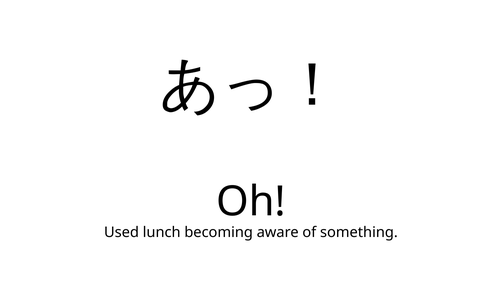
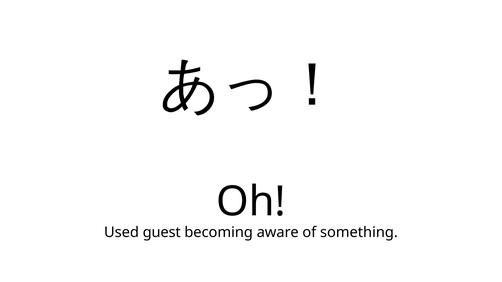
lunch: lunch -> guest
